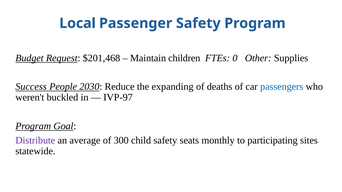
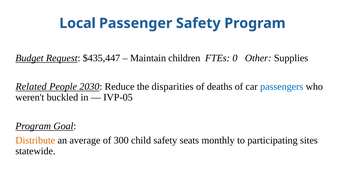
$201,468: $201,468 -> $435,447
Success: Success -> Related
expanding: expanding -> disparities
IVP‑97: IVP‑97 -> IVP‑05
Distribute colour: purple -> orange
